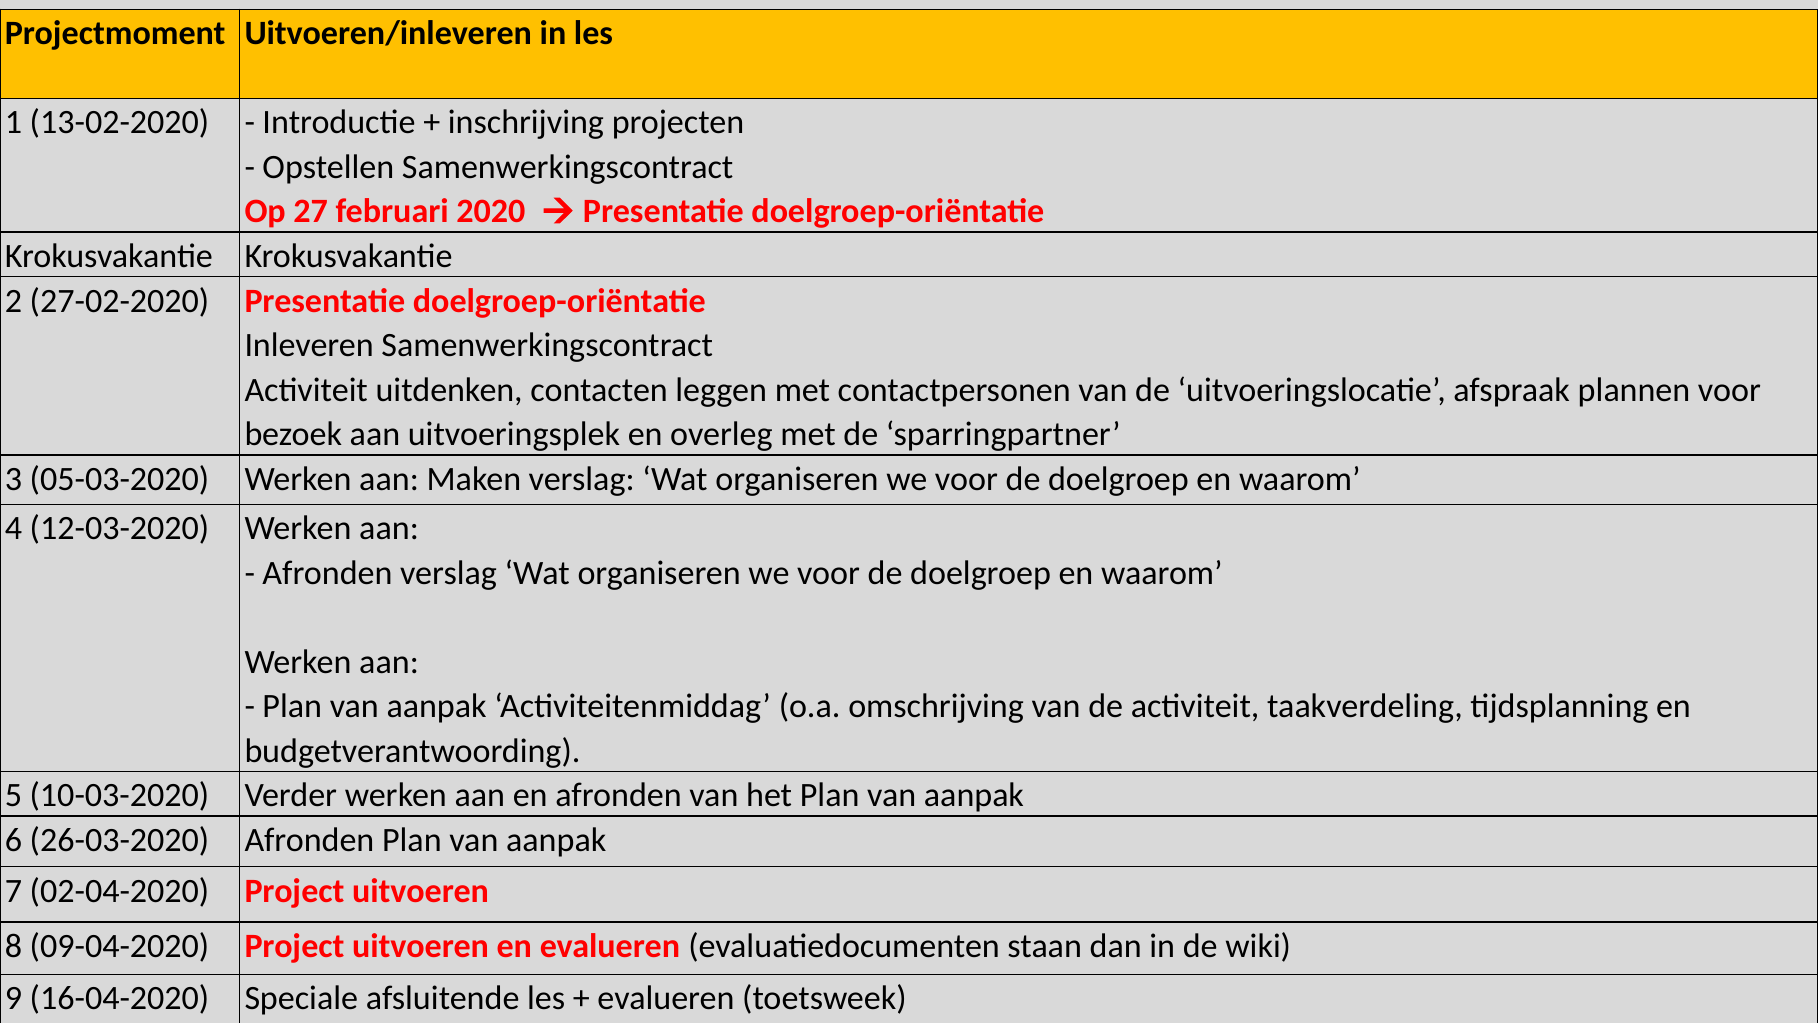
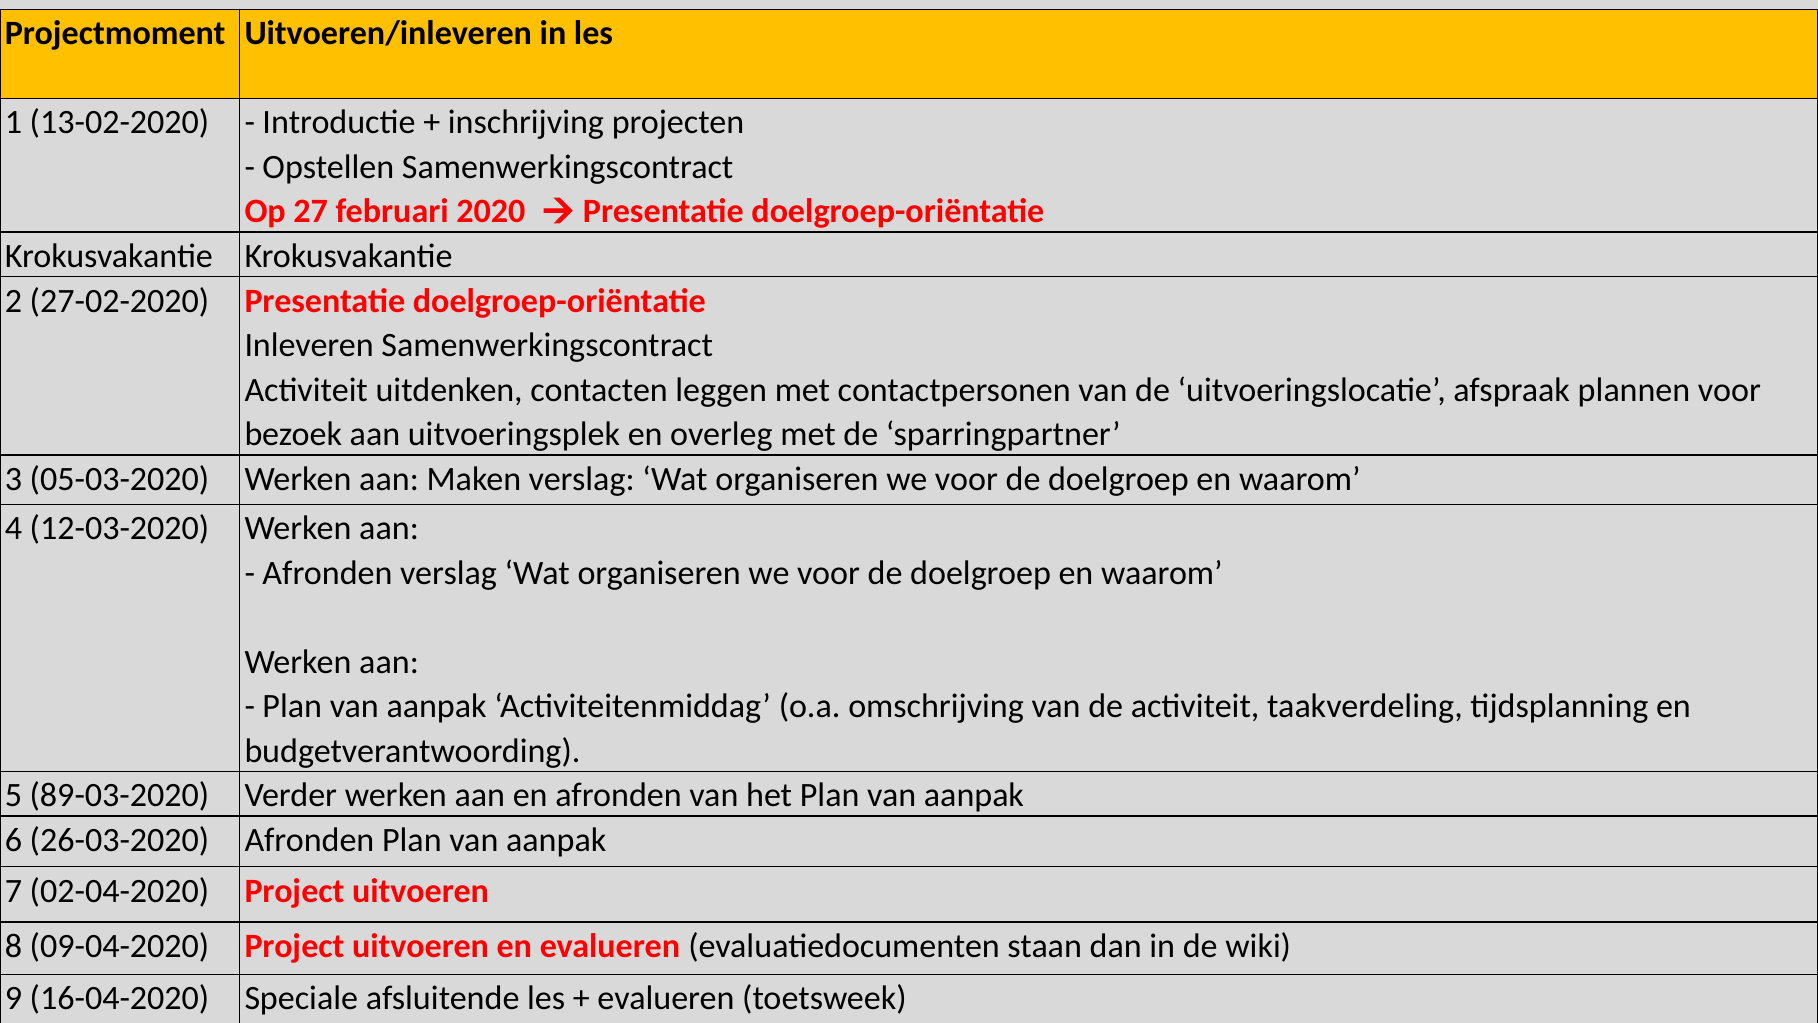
10-03-2020: 10-03-2020 -> 89-03-2020
